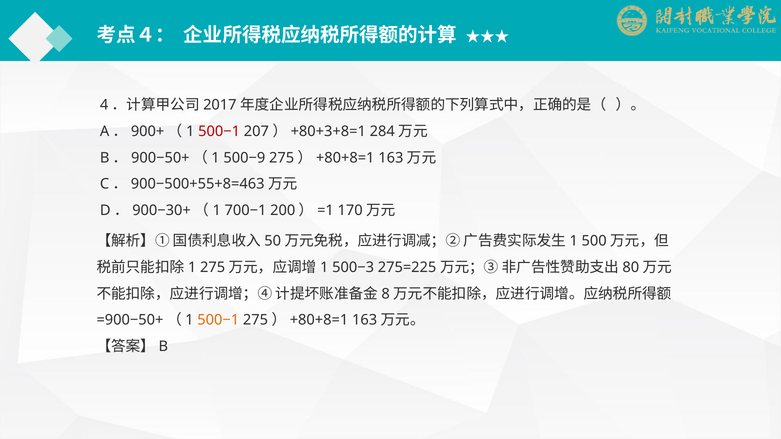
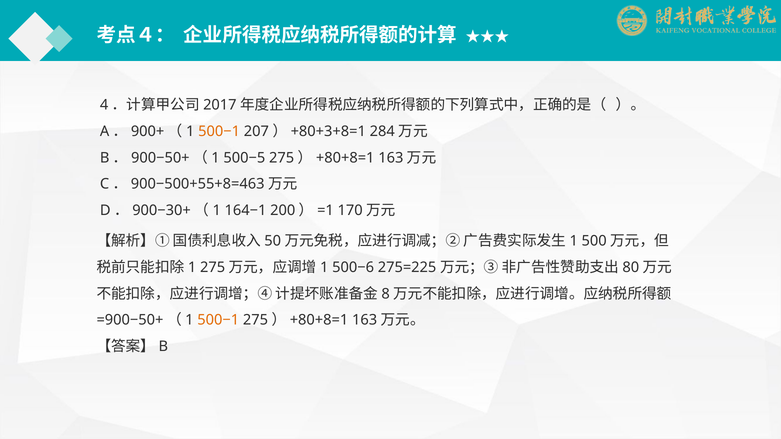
500−1 at (219, 132) colour: red -> orange
500−9: 500−9 -> 500−5
700−1: 700−1 -> 164−1
500−3: 500−3 -> 500−6
